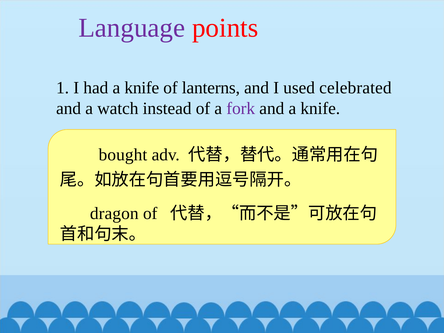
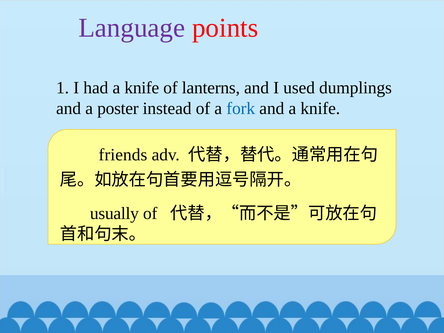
celebrated: celebrated -> dumplings
watch: watch -> poster
fork colour: purple -> blue
bought: bought -> friends
dragon: dragon -> usually
